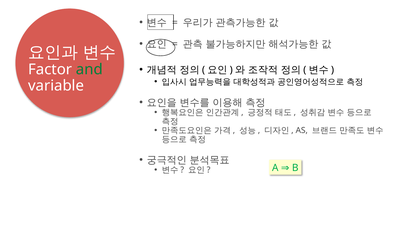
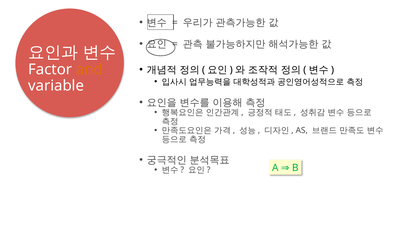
and colour: green -> orange
